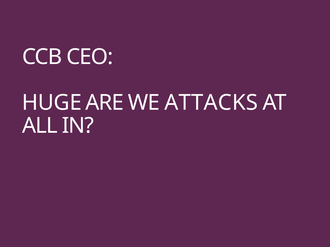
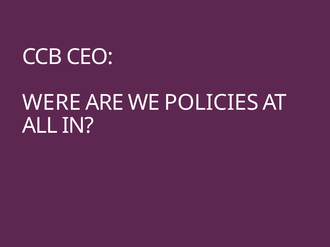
HUGE: HUGE -> WERE
ATTACKS: ATTACKS -> POLICIES
